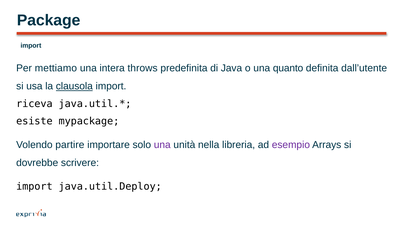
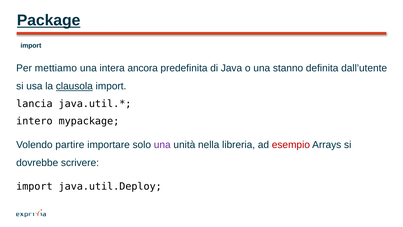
Package underline: none -> present
throws: throws -> ancora
quanto: quanto -> stanno
riceva: riceva -> lancia
esiste: esiste -> intero
esempio colour: purple -> red
